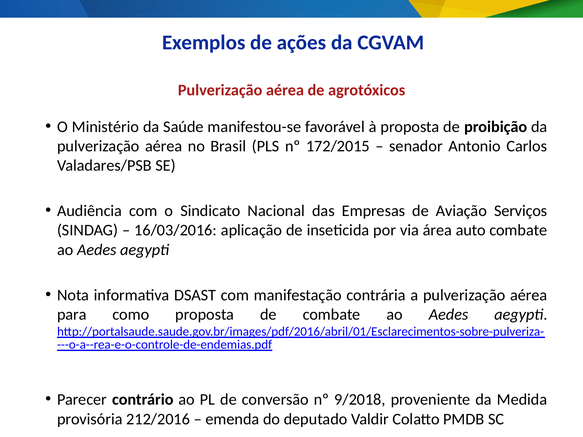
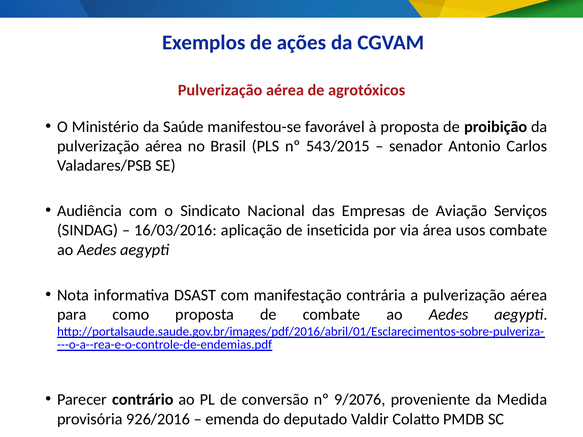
172/2015: 172/2015 -> 543/2015
auto: auto -> usos
9/2018: 9/2018 -> 9/2076
212/2016: 212/2016 -> 926/2016
